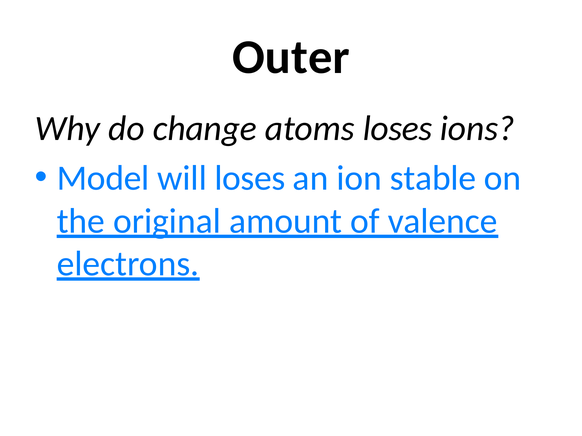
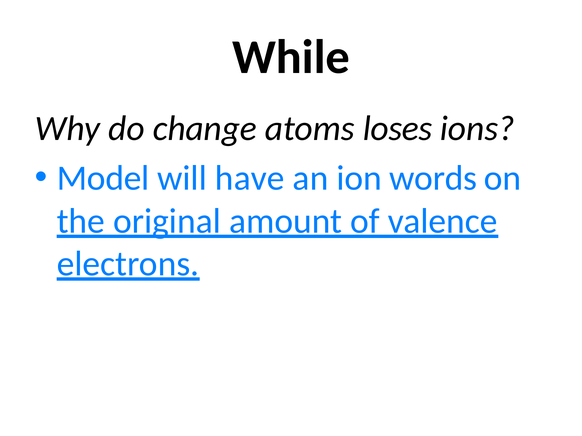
Outer: Outer -> While
will loses: loses -> have
stable: stable -> words
